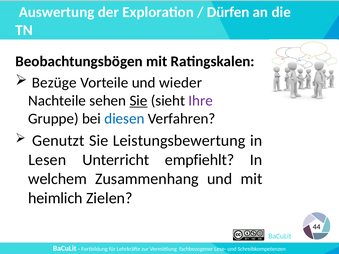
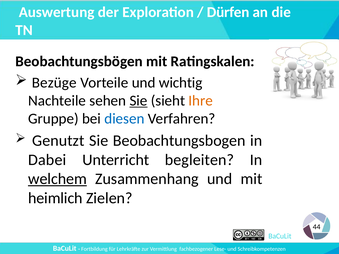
wieder: wieder -> wichtig
Ihre colour: purple -> orange
Leistungsbewertung: Leistungsbewertung -> Beobachtungsbogen
Lesen: Lesen -> Dabei
empfiehlt: empfiehlt -> begleiten
welchem underline: none -> present
